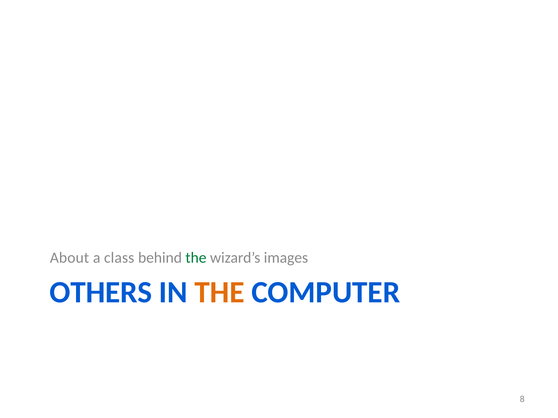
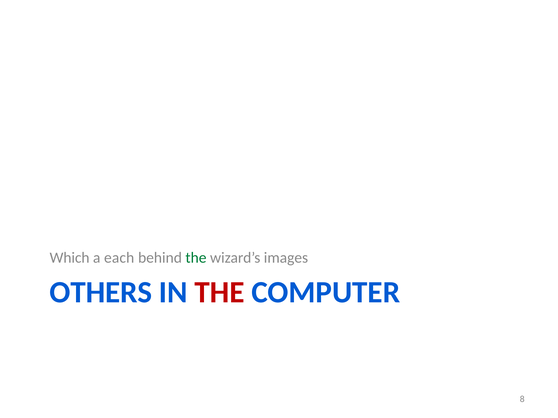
About: About -> Which
class: class -> each
THE at (219, 292) colour: orange -> red
